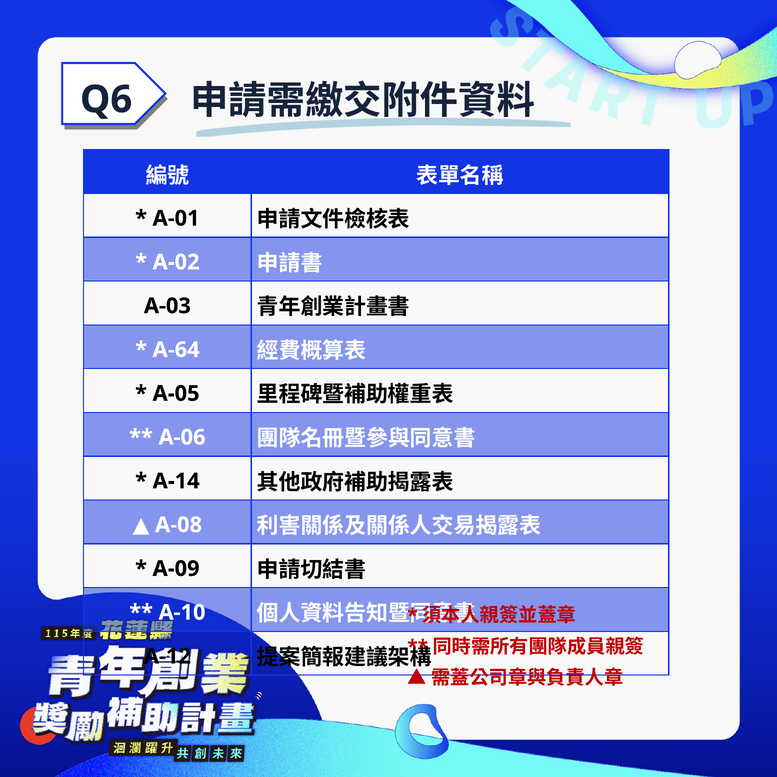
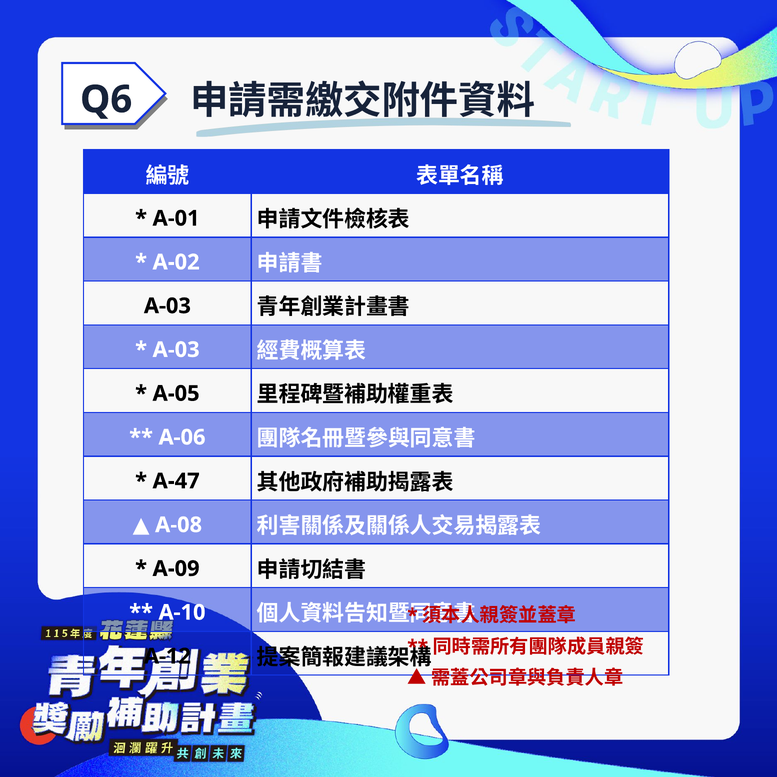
A-64 at (176, 350): A-64 -> A-03
A-14: A-14 -> A-47
